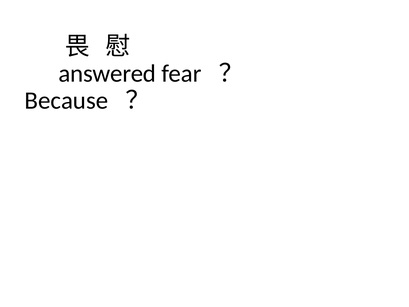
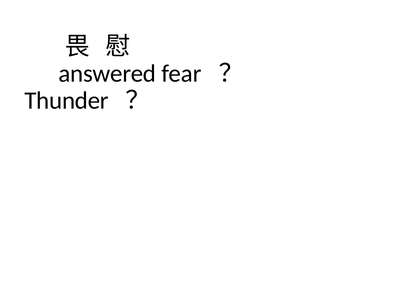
Because: Because -> Thunder
